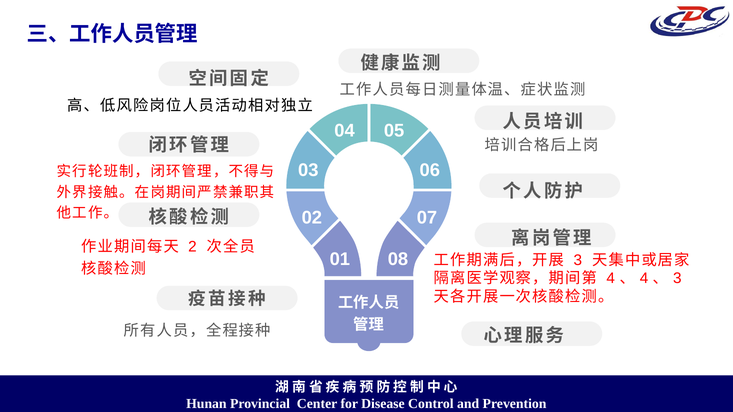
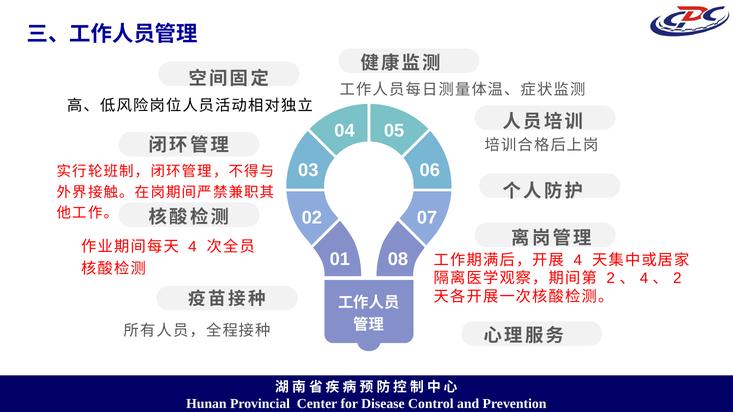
2 at (192, 247): 2 -> 4
3 at (578, 260): 3 -> 4
4 at (611, 279): 4 -> 2
3 at (677, 279): 3 -> 2
